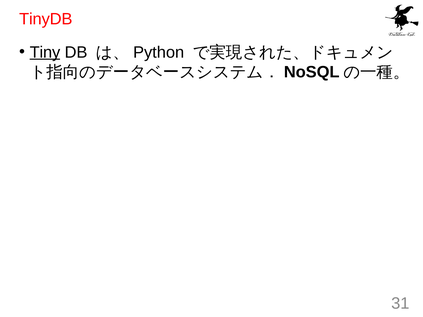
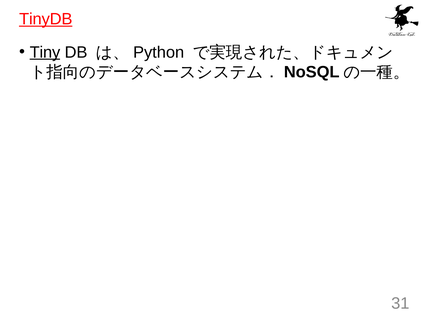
TinyDB underline: none -> present
